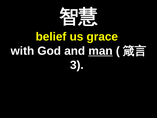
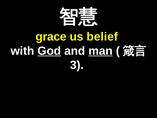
belief: belief -> grace
grace: grace -> belief
God underline: none -> present
